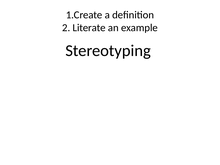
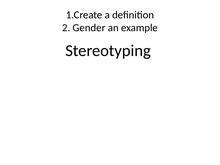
Literate: Literate -> Gender
